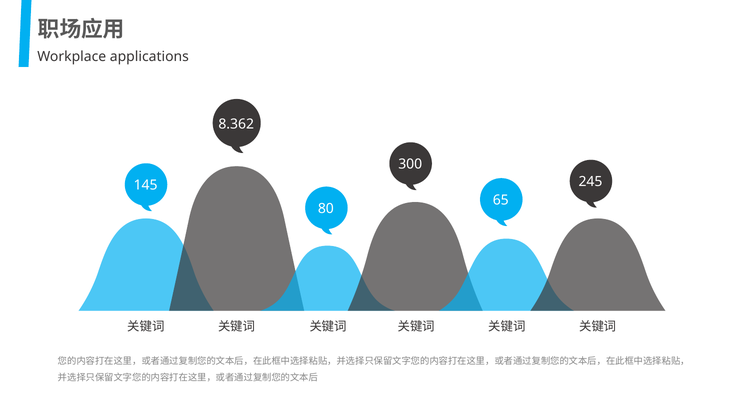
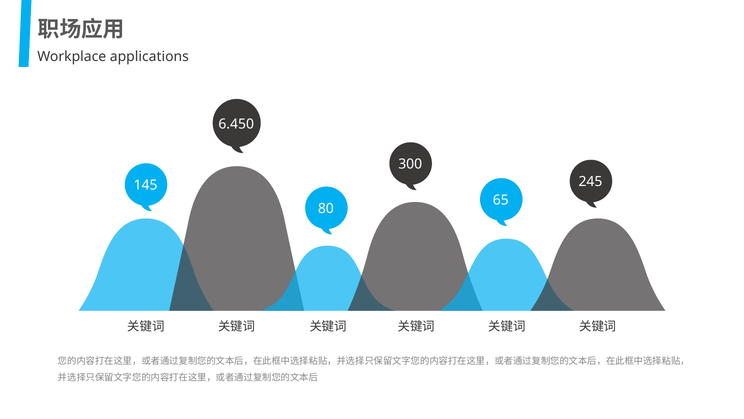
8.362: 8.362 -> 6.450
